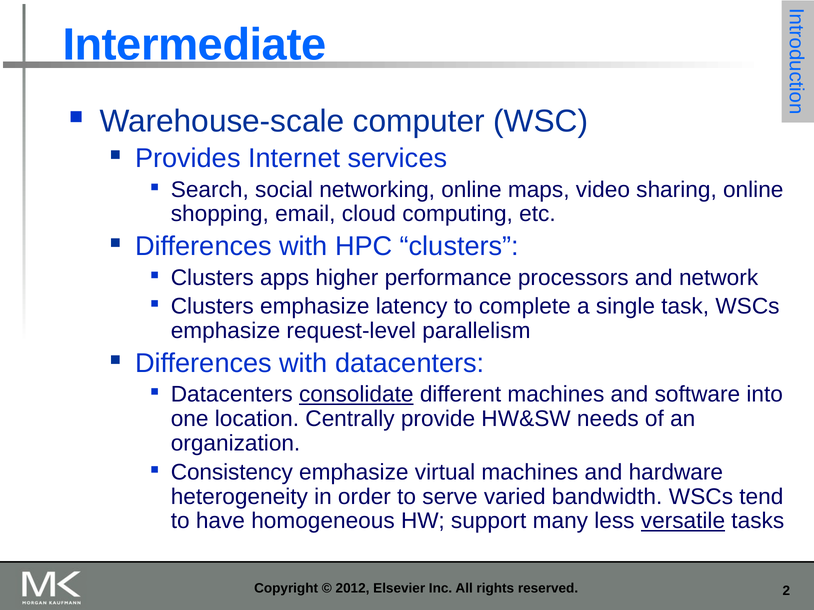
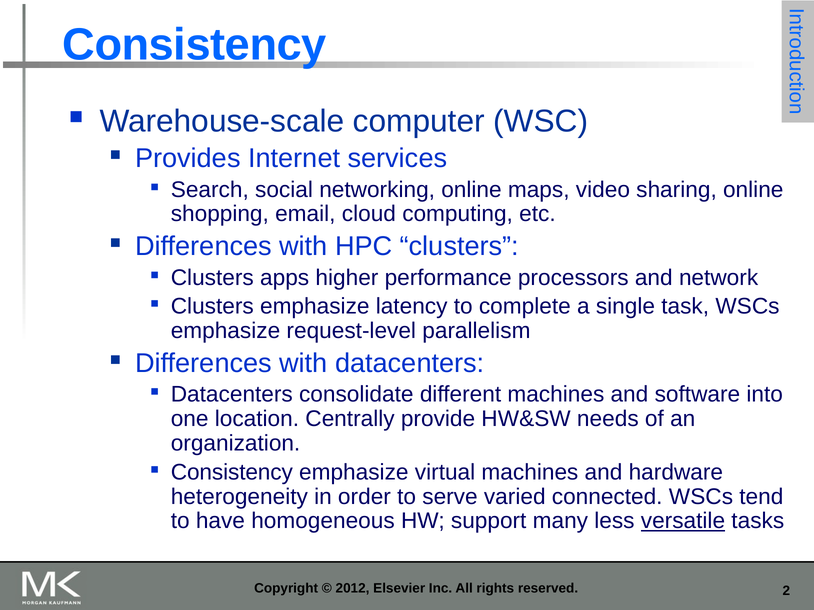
Intermediate at (194, 45): Intermediate -> Consistency
consolidate underline: present -> none
bandwidth: bandwidth -> connected
